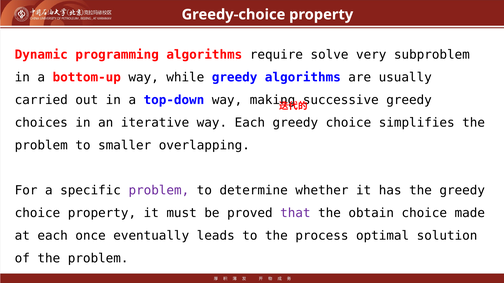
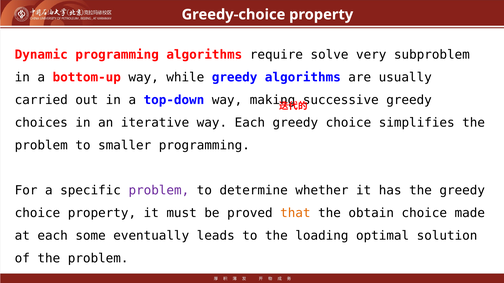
smaller overlapping: overlapping -> programming
that colour: purple -> orange
once: once -> some
process: process -> loading
